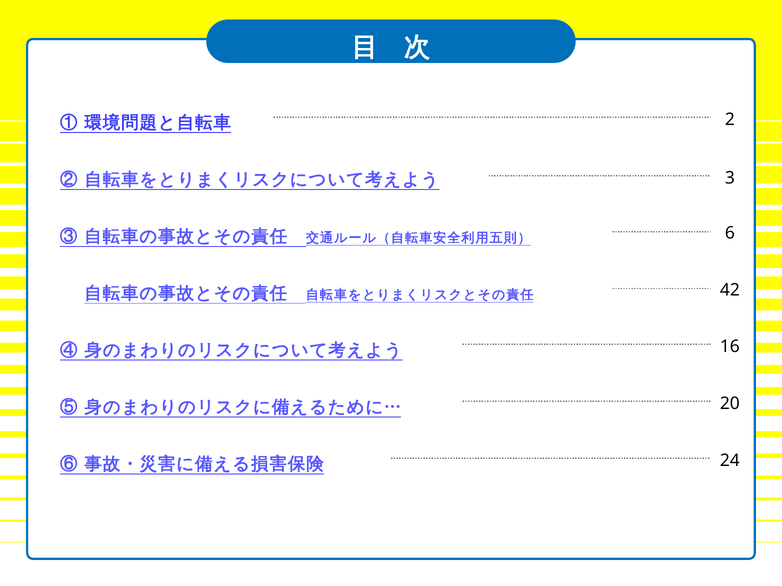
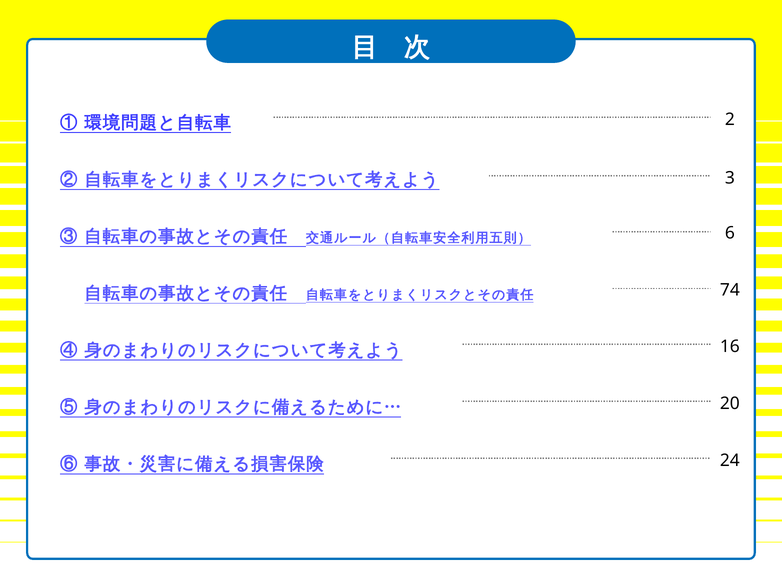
42: 42 -> 74
